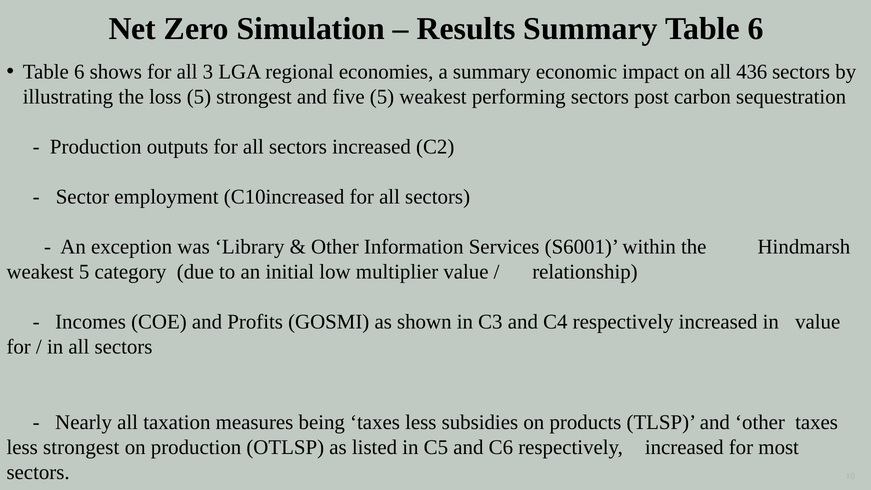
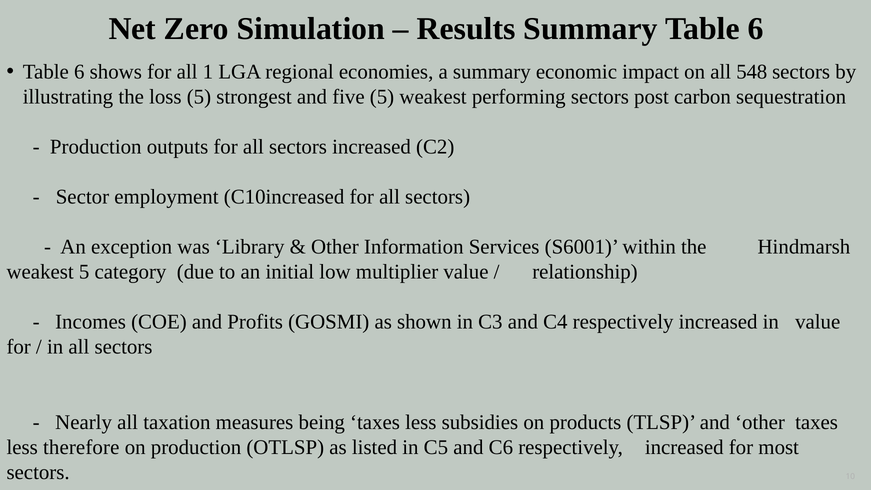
3: 3 -> 1
436: 436 -> 548
less strongest: strongest -> therefore
